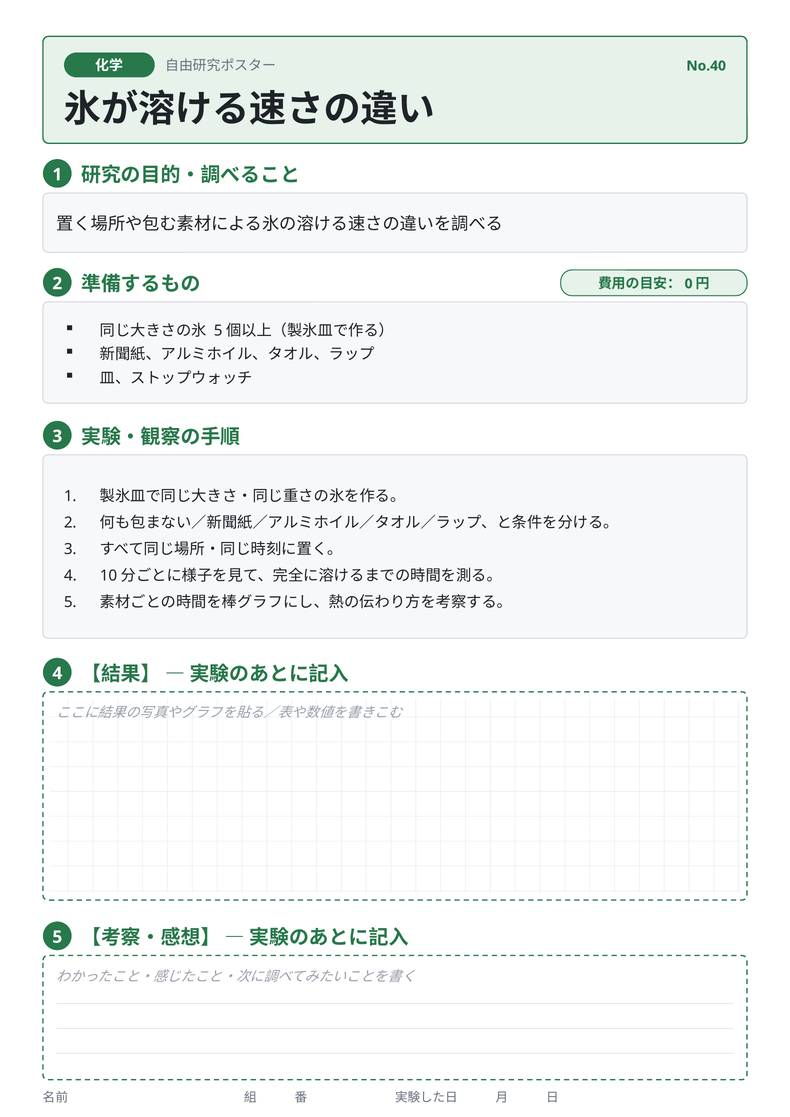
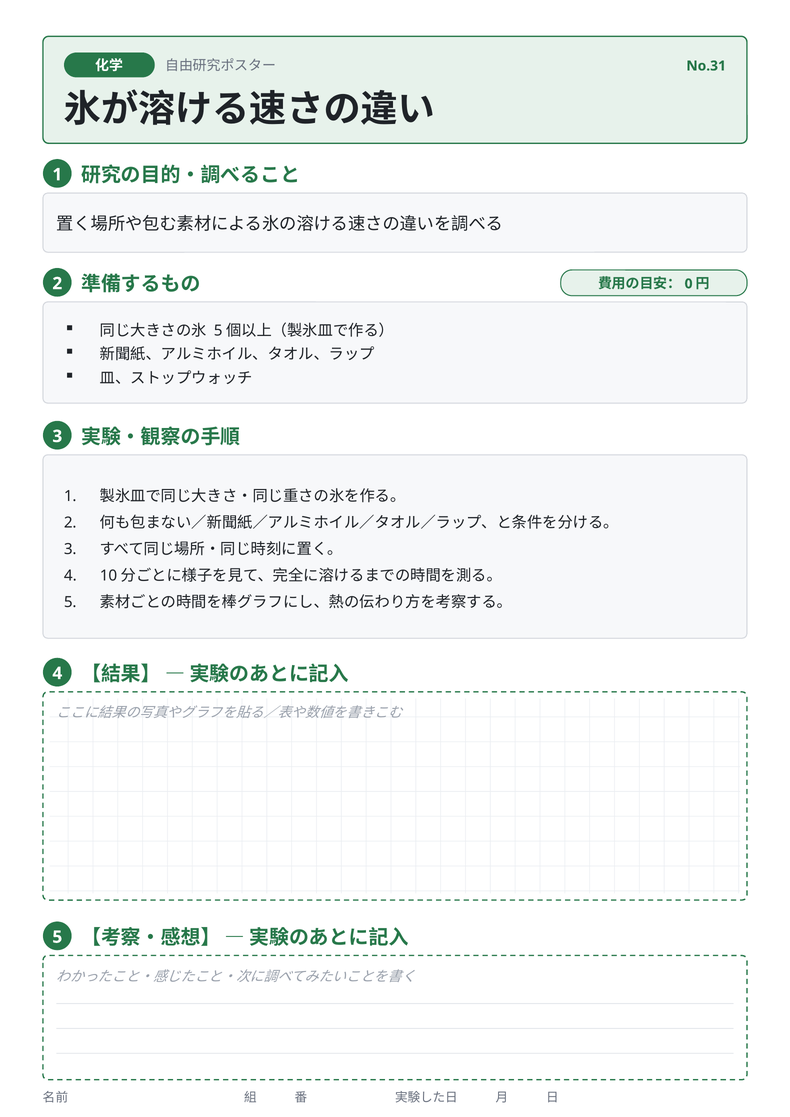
No.40: No.40 -> No.31
